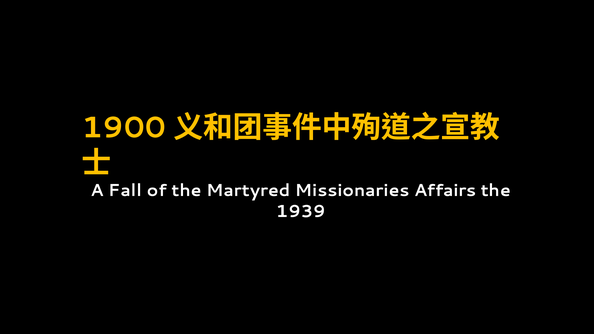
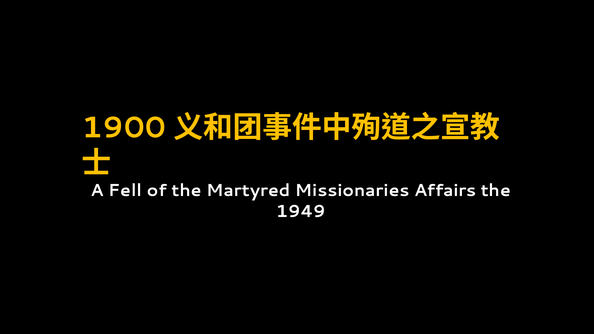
Fall: Fall -> Fell
1939: 1939 -> 1949
